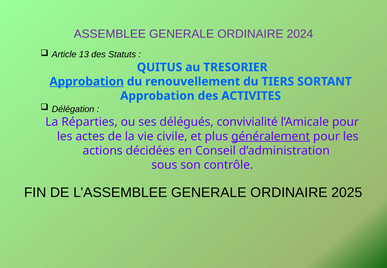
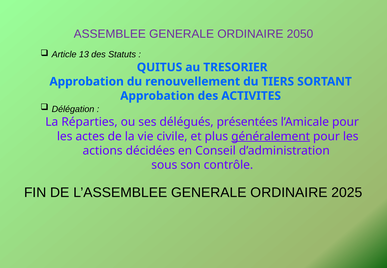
2024: 2024 -> 2050
Approbation at (87, 82) underline: present -> none
convivialité: convivialité -> présentées
